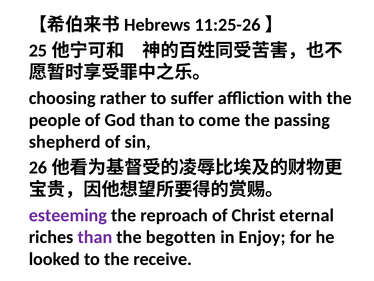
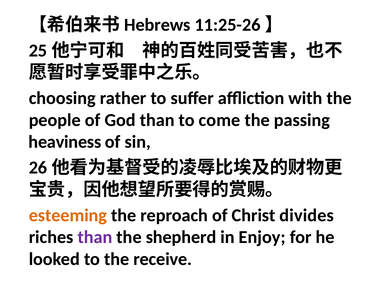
shepherd: shepherd -> heaviness
esteeming colour: purple -> orange
eternal: eternal -> divides
begotten: begotten -> shepherd
